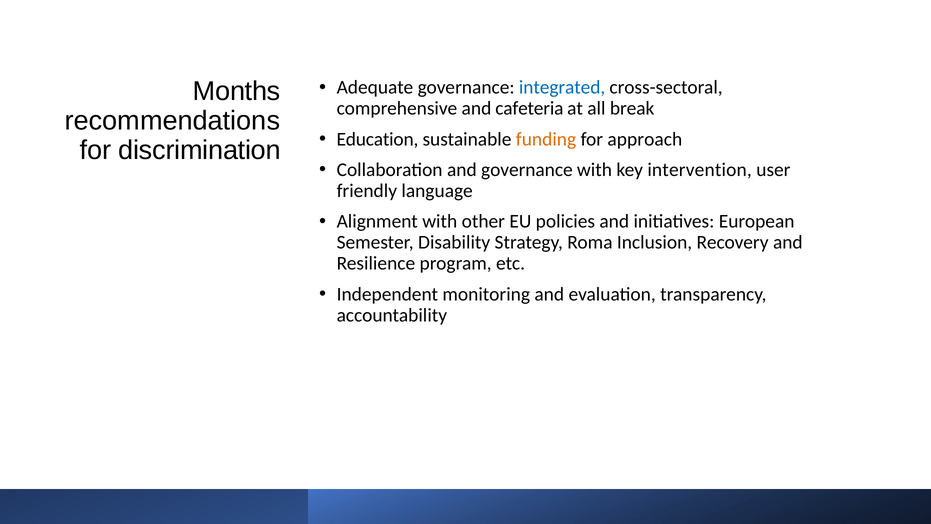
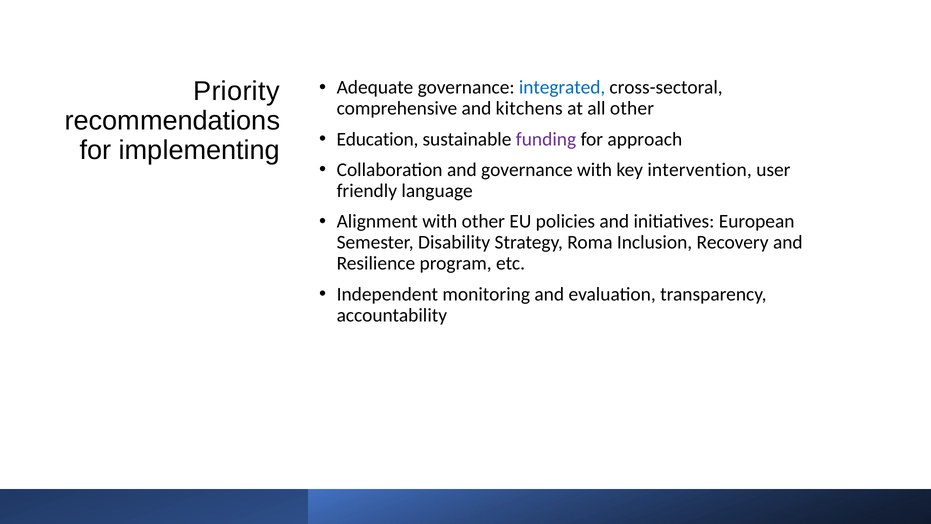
Months: Months -> Priority
cafeteria: cafeteria -> kitchens
all break: break -> other
funding colour: orange -> purple
discrimination: discrimination -> implementing
